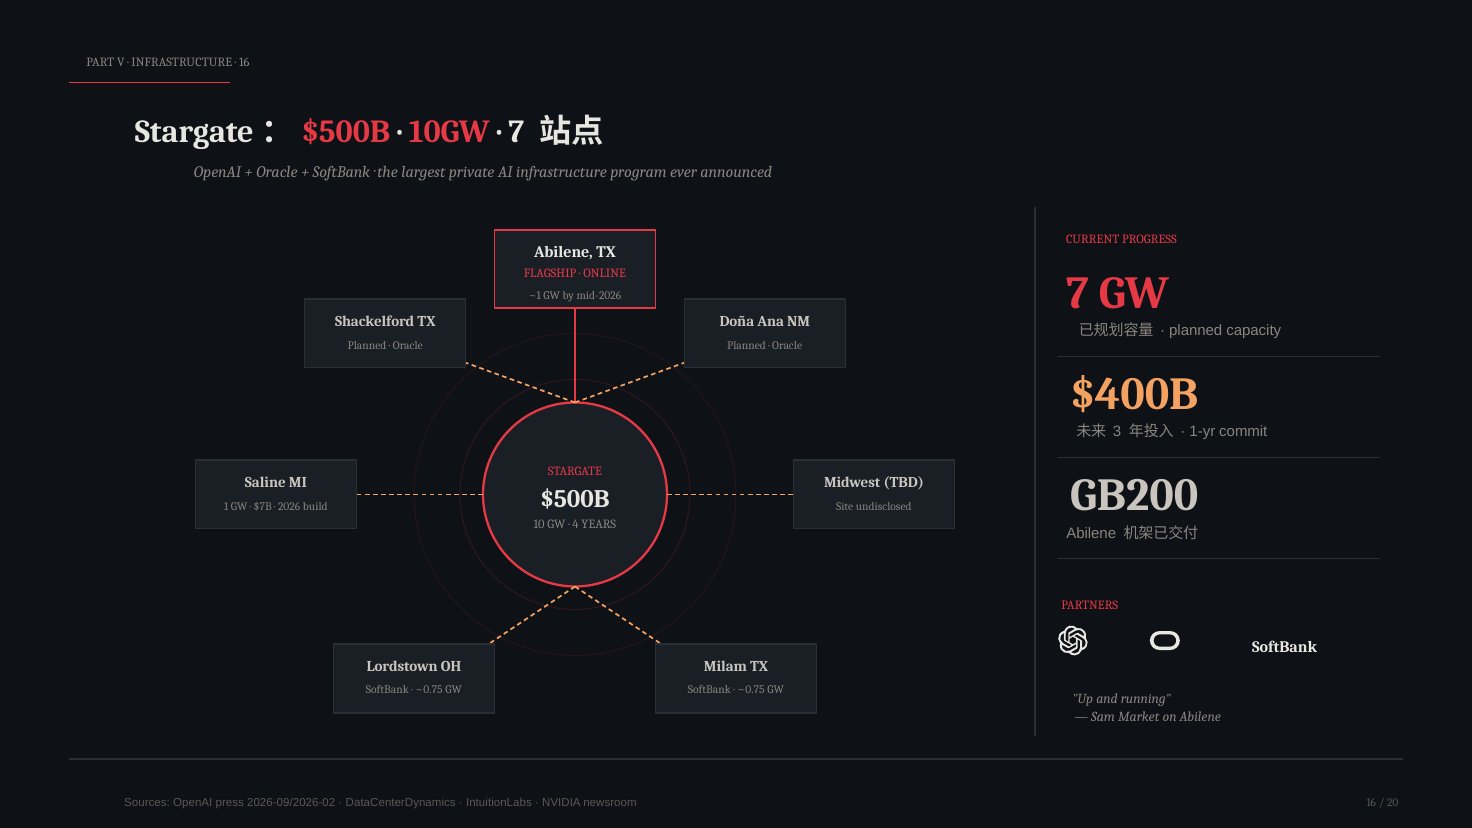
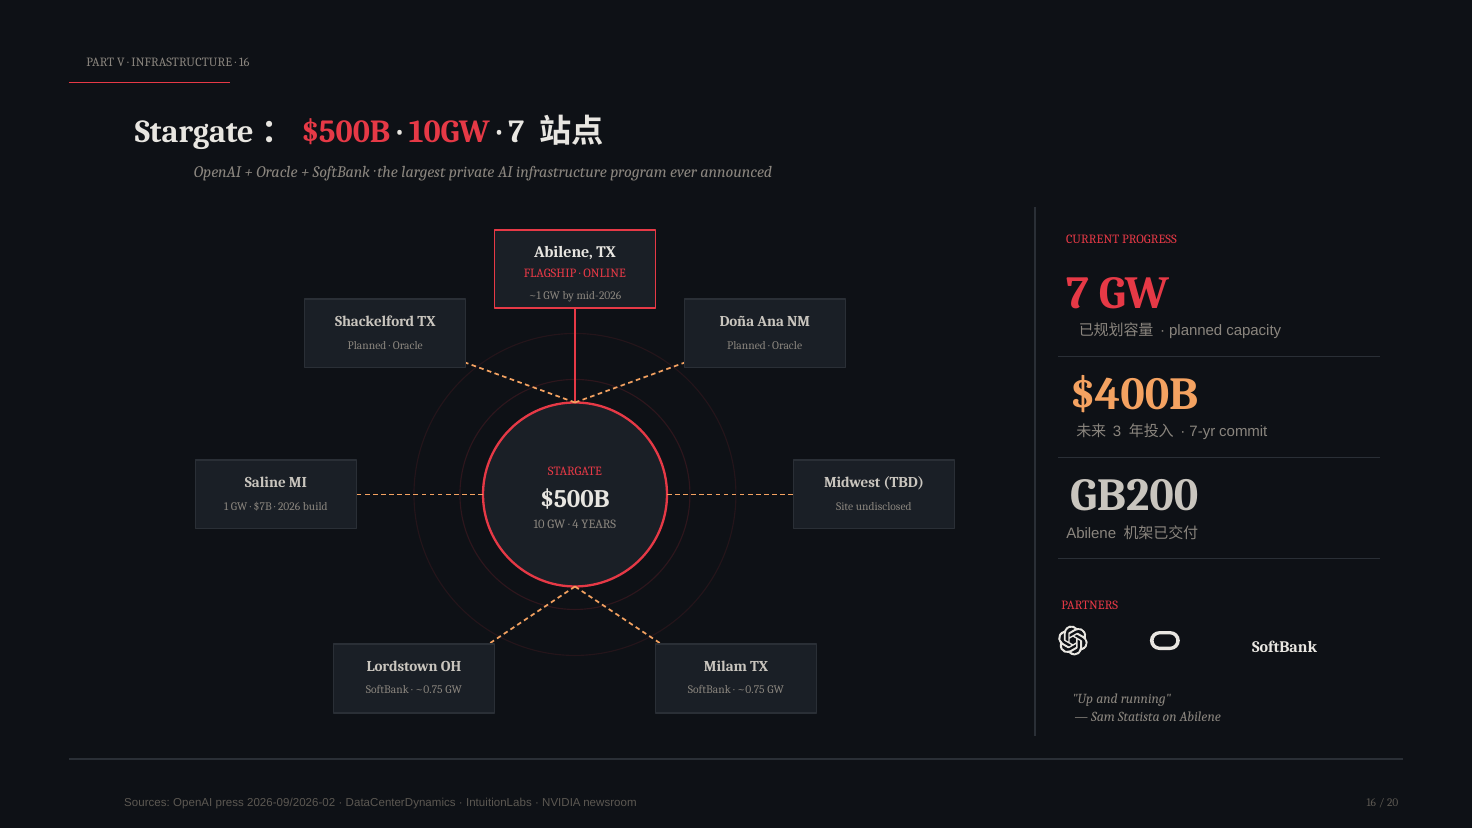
1-yr: 1-yr -> 7-yr
Market: Market -> Statista
